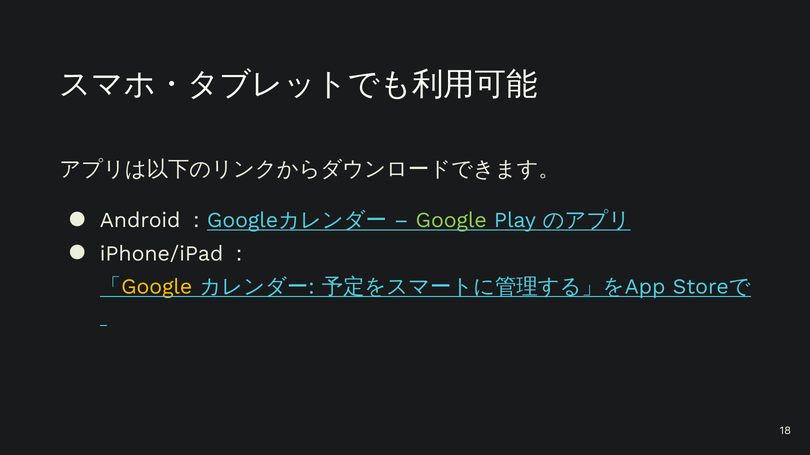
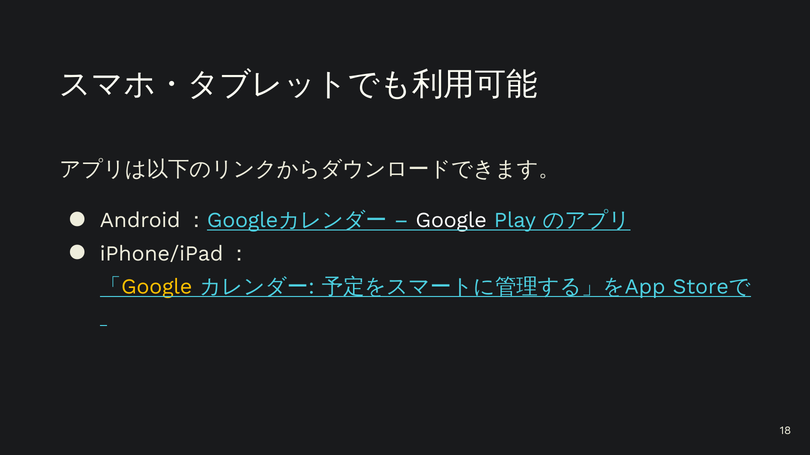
Google at (451, 221) colour: light green -> white
